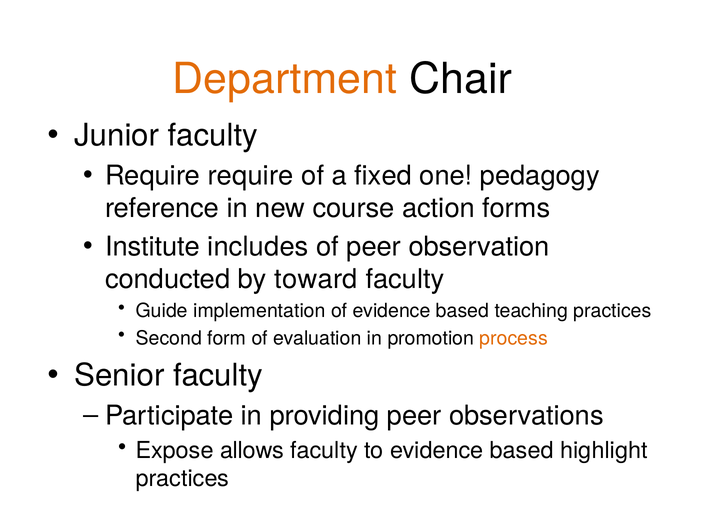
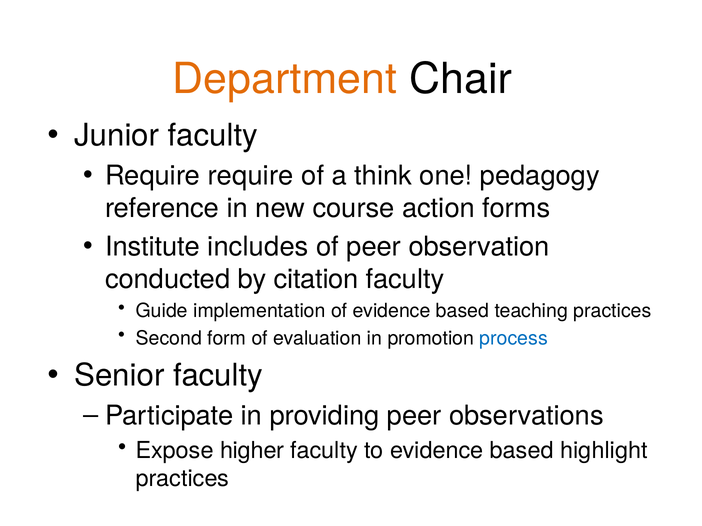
fixed: fixed -> think
toward: toward -> citation
process colour: orange -> blue
allows: allows -> higher
